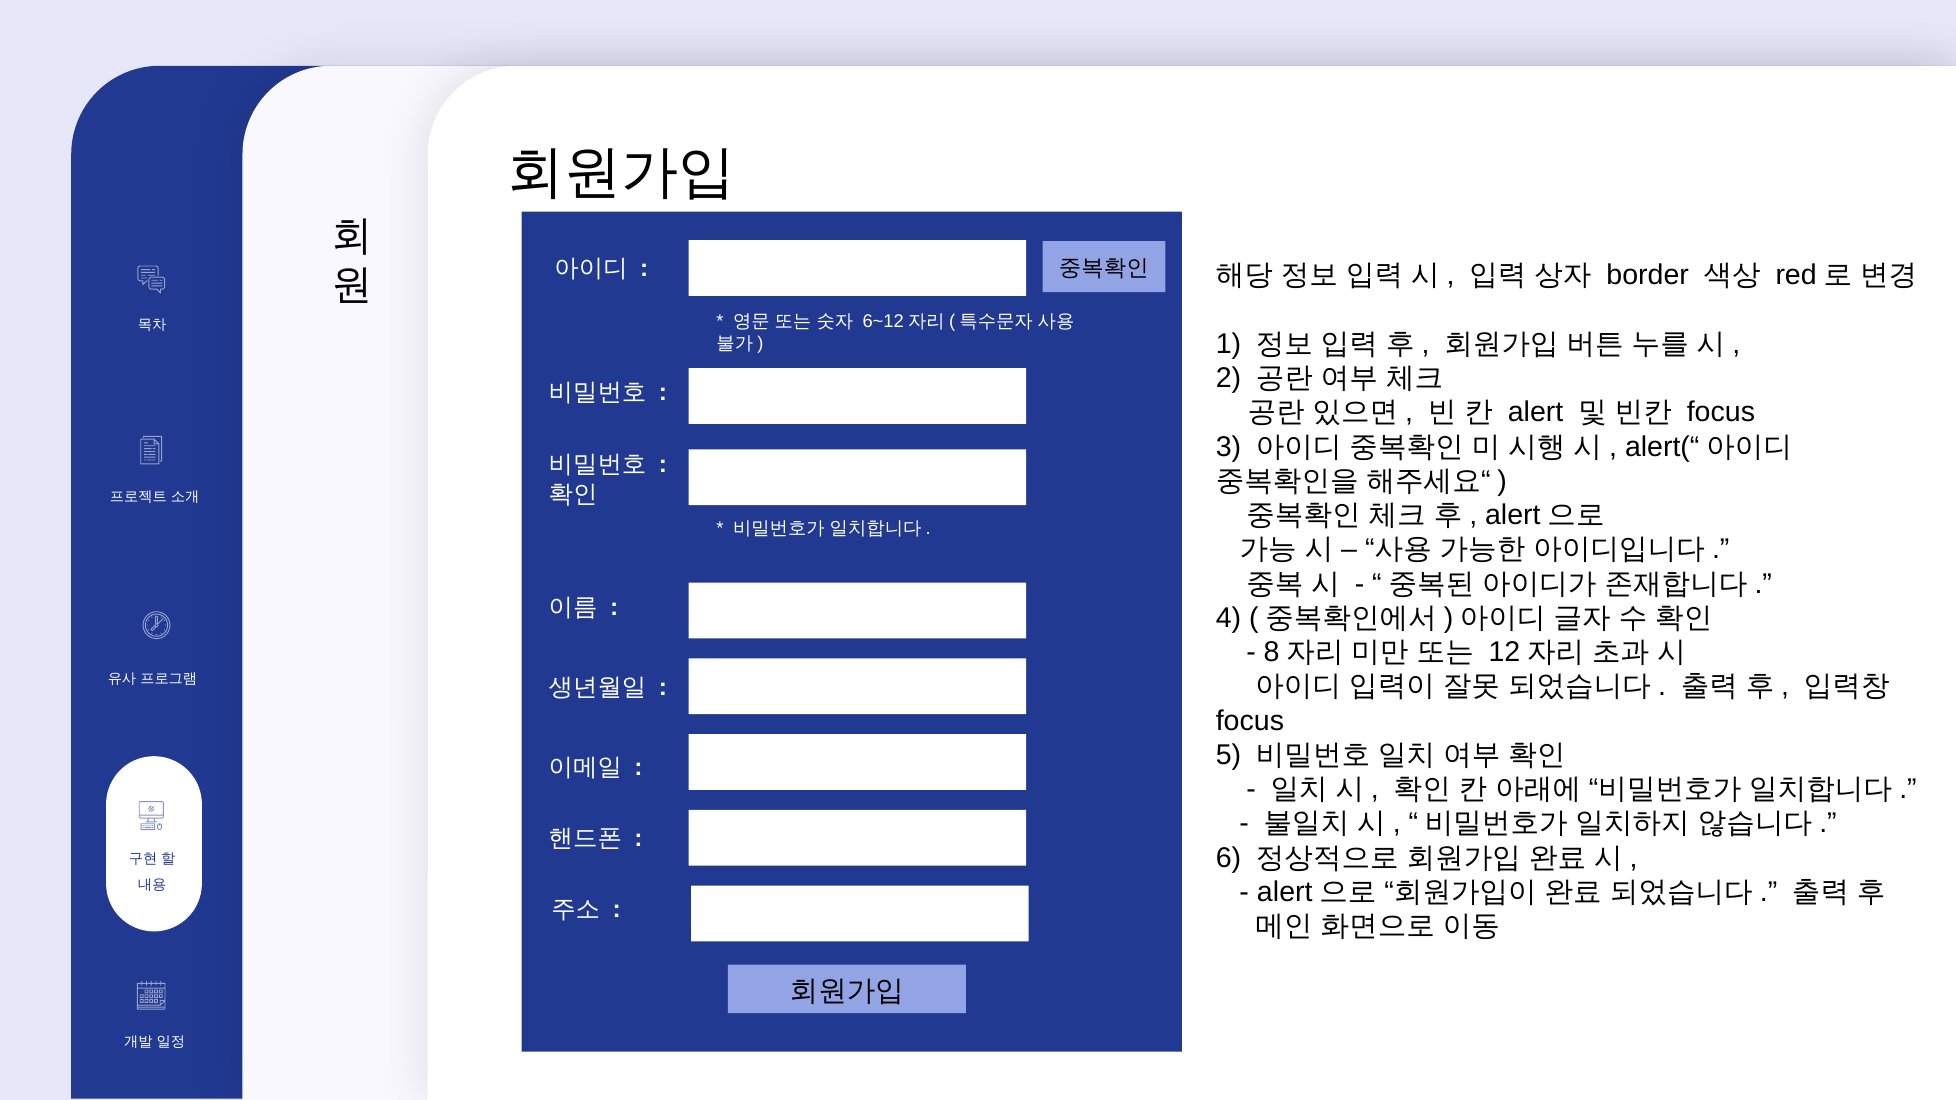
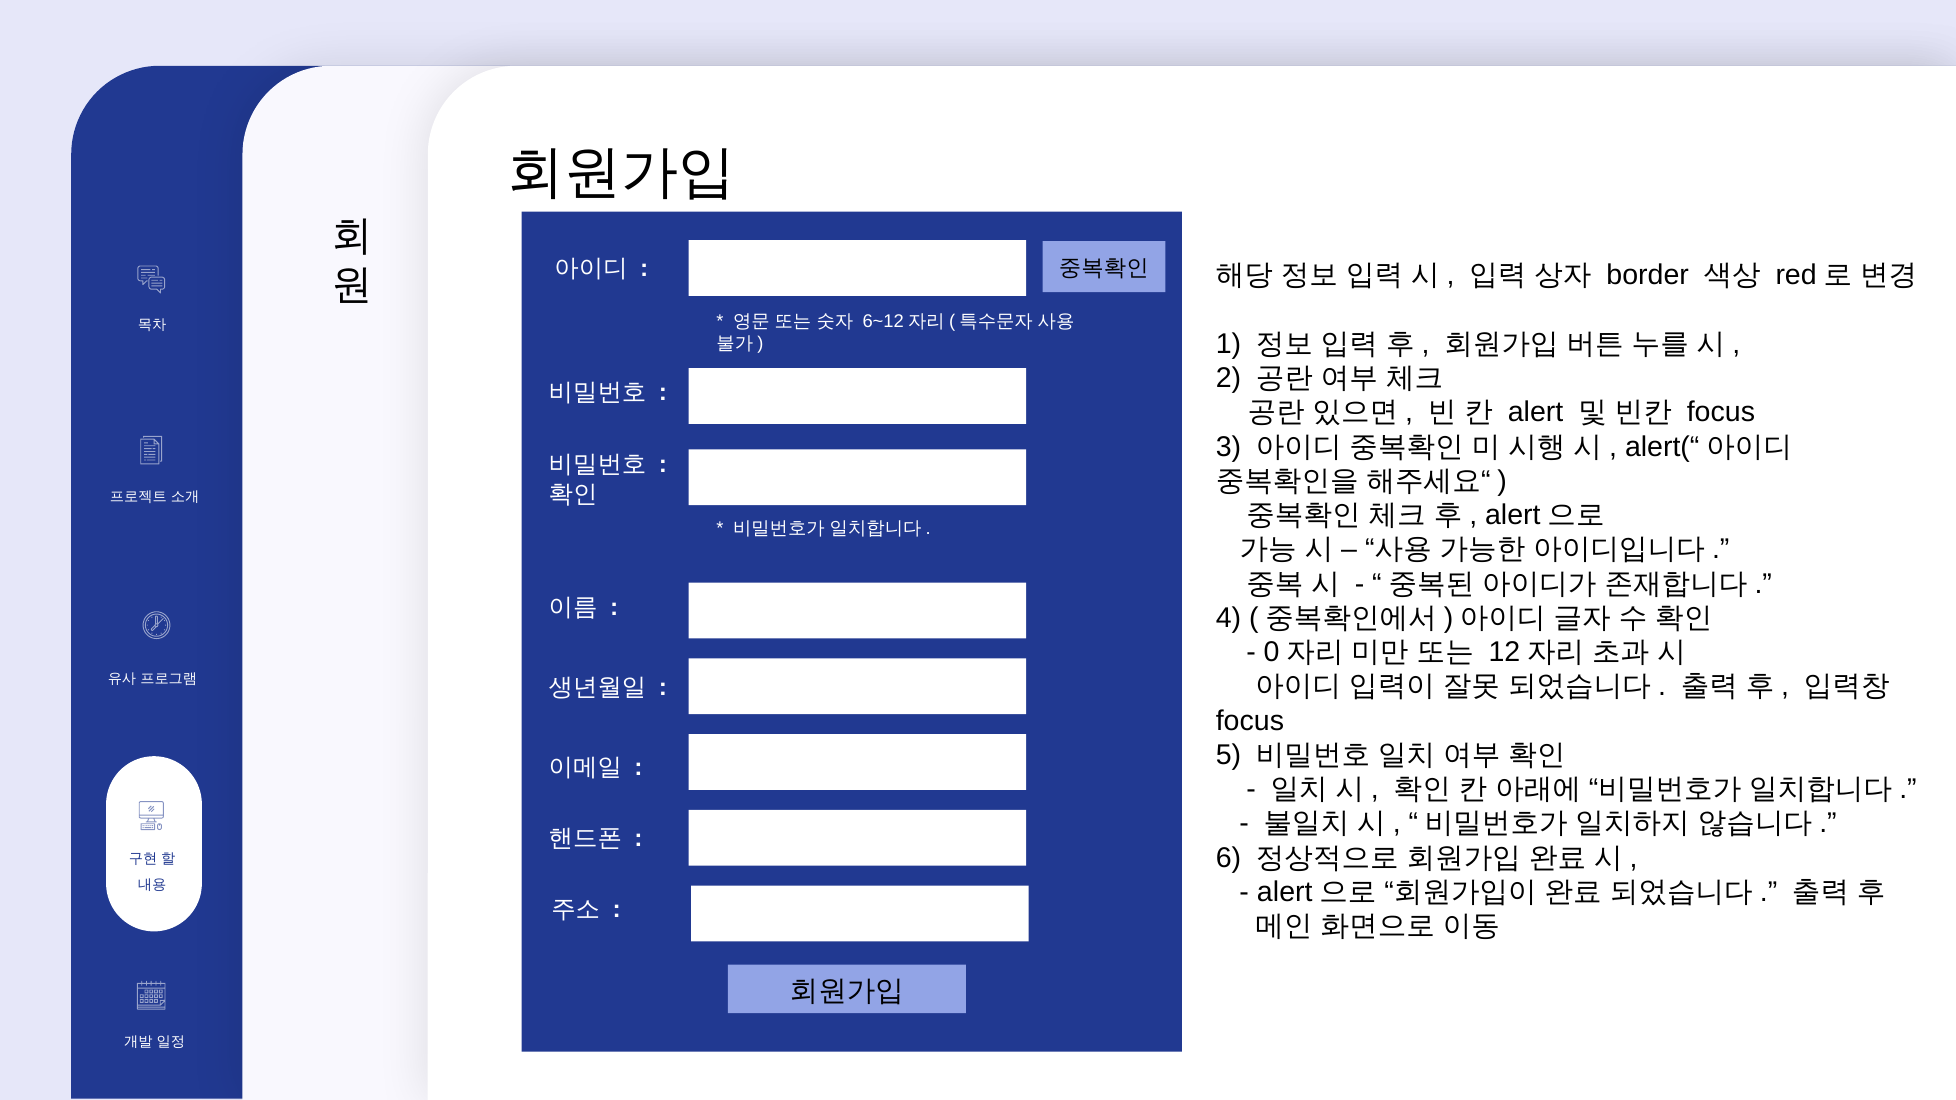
8: 8 -> 0
